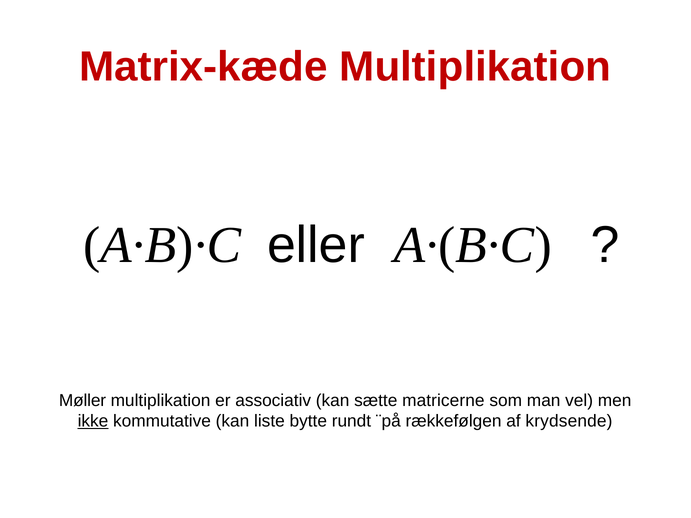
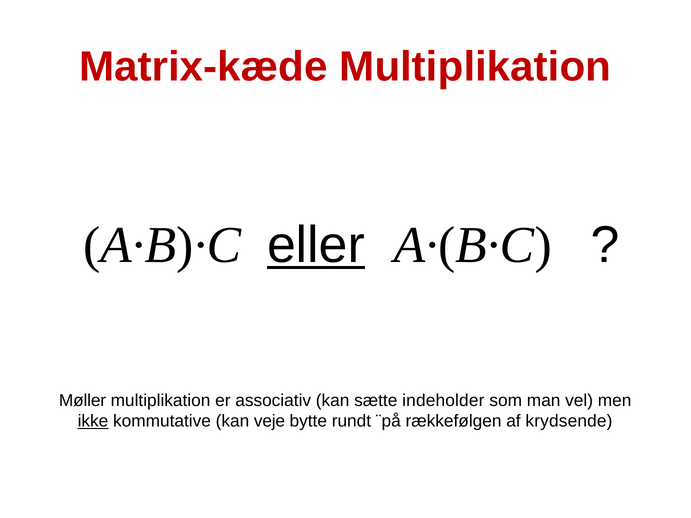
eller underline: none -> present
matricerne: matricerne -> indeholder
liste: liste -> veje
